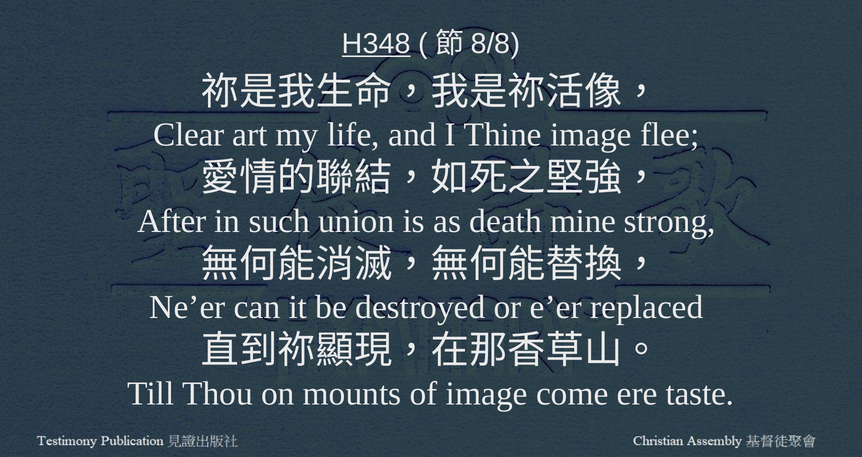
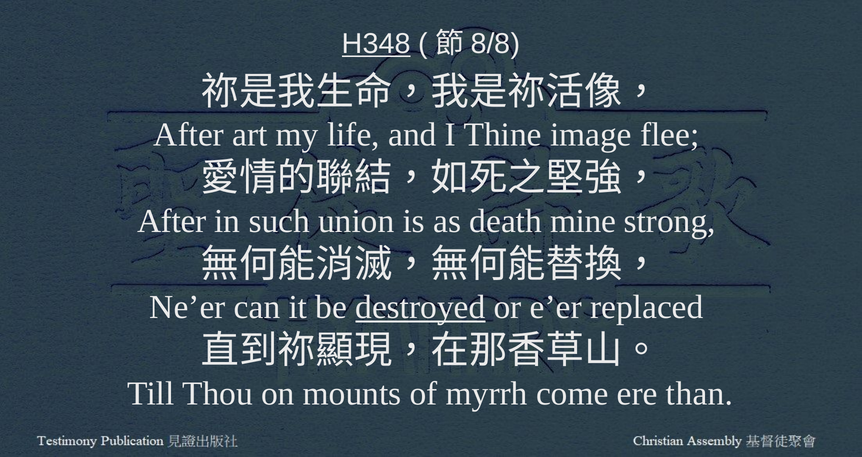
Clear at (189, 135): Clear -> After
destroyed underline: none -> present
of image: image -> myrrh
taste: taste -> than
